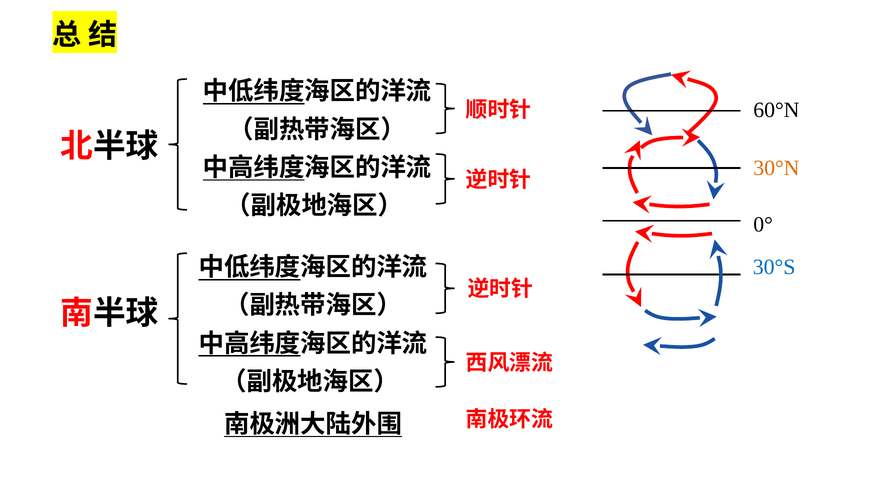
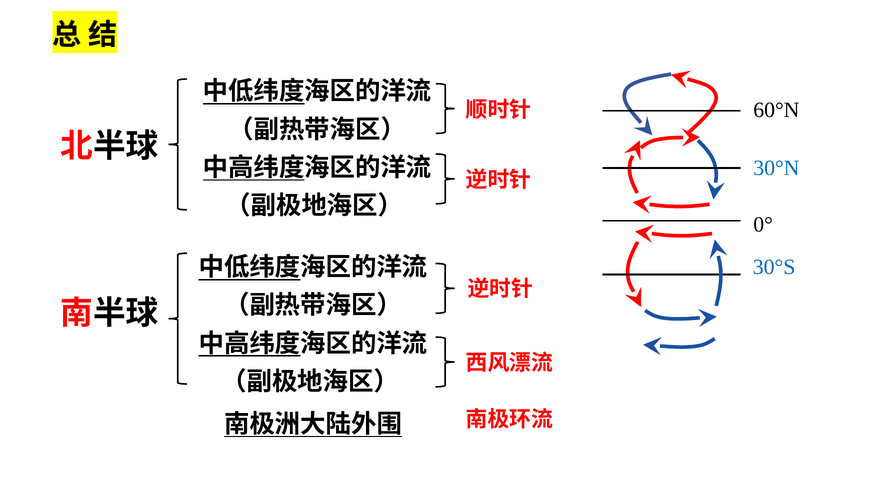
30°N colour: orange -> blue
